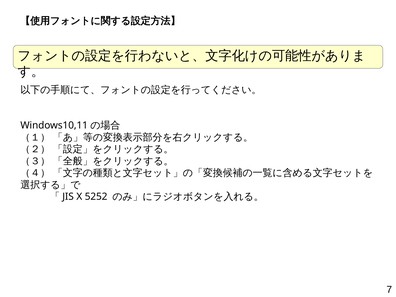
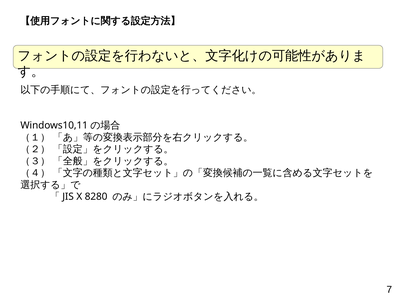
5252: 5252 -> 8280
